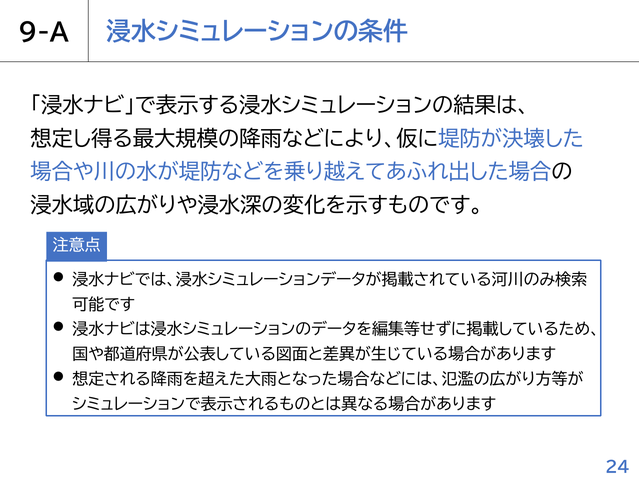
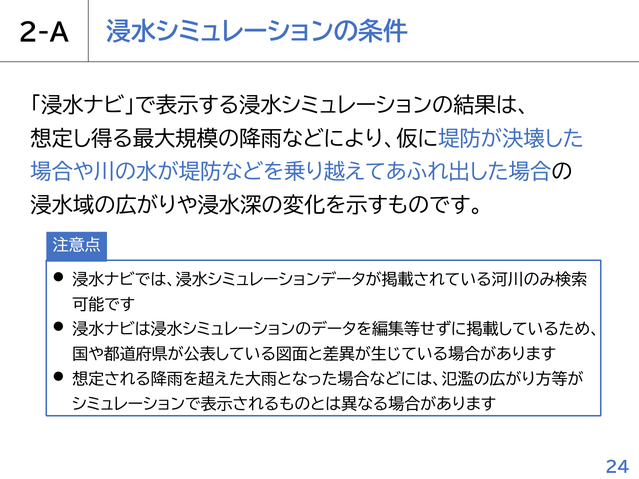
9-A: 9-A -> 2-A
